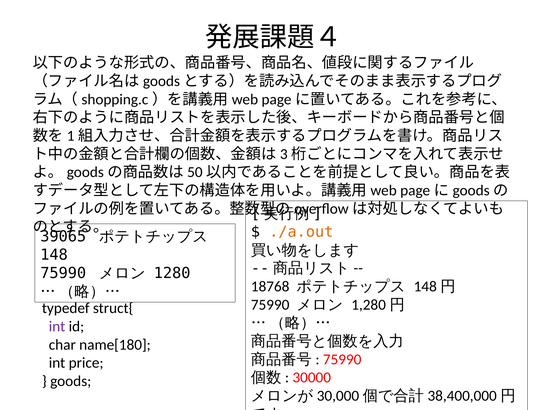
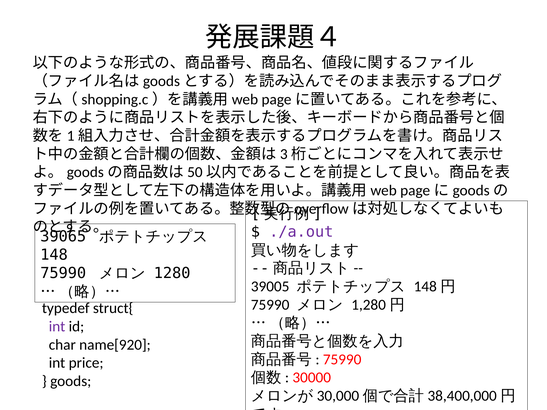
./a.out colour: orange -> purple
18768: 18768 -> 39005
name[180: name[180 -> name[920
